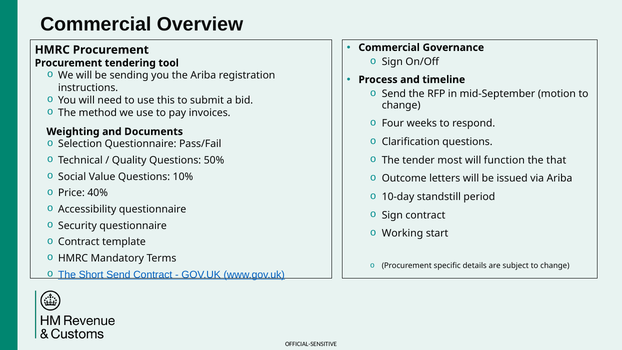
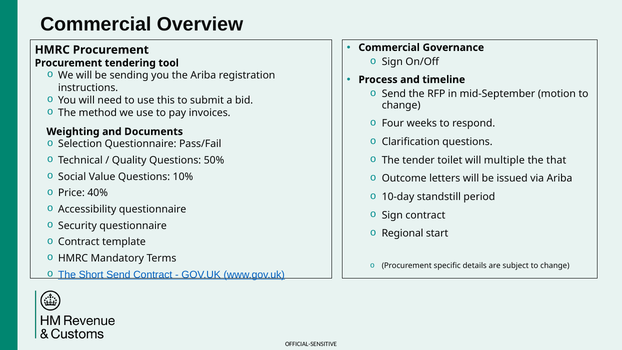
most: most -> toilet
function: function -> multiple
Working: Working -> Regional
